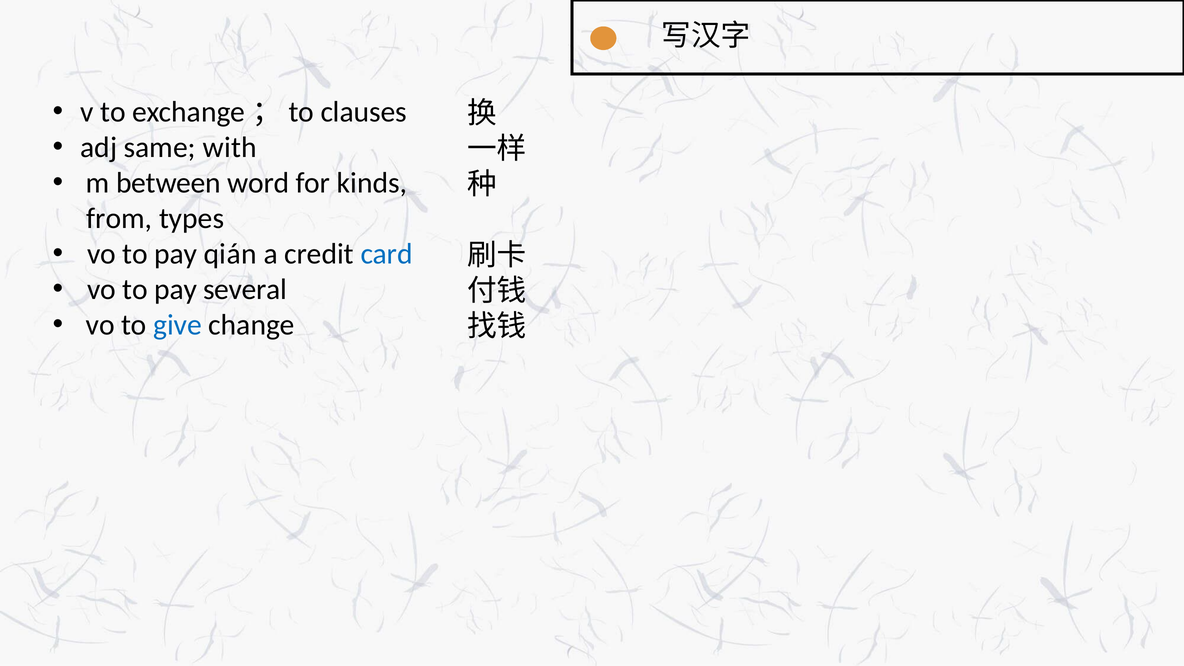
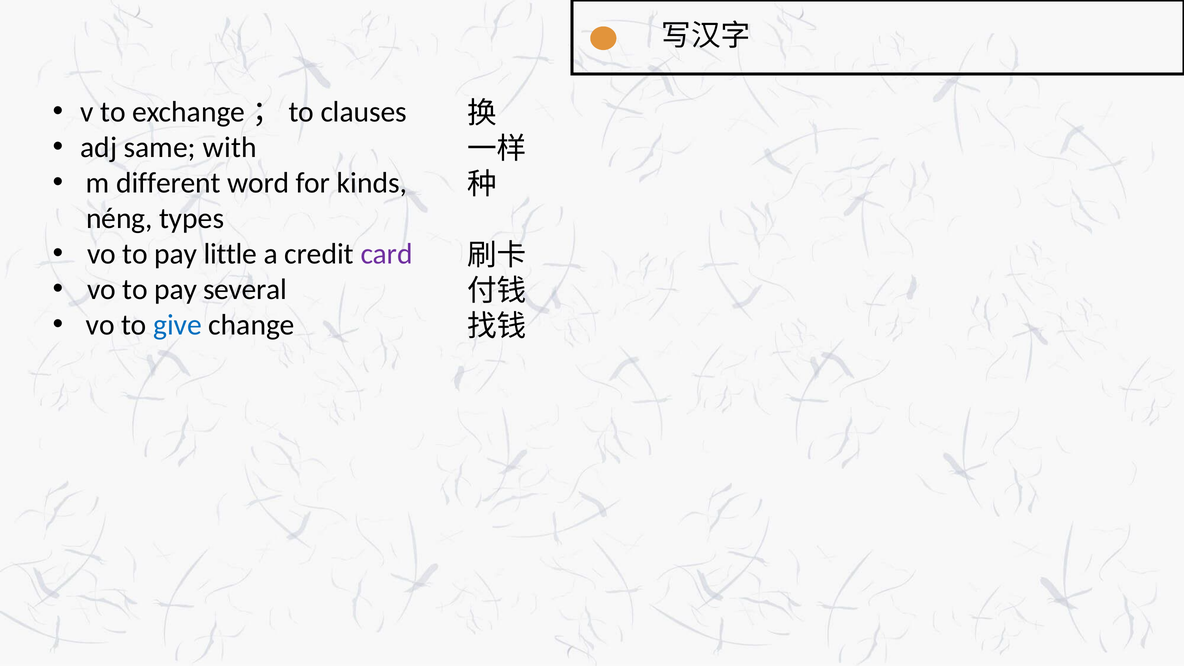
between: between -> different
from: from -> néng
qián: qián -> little
card colour: blue -> purple
